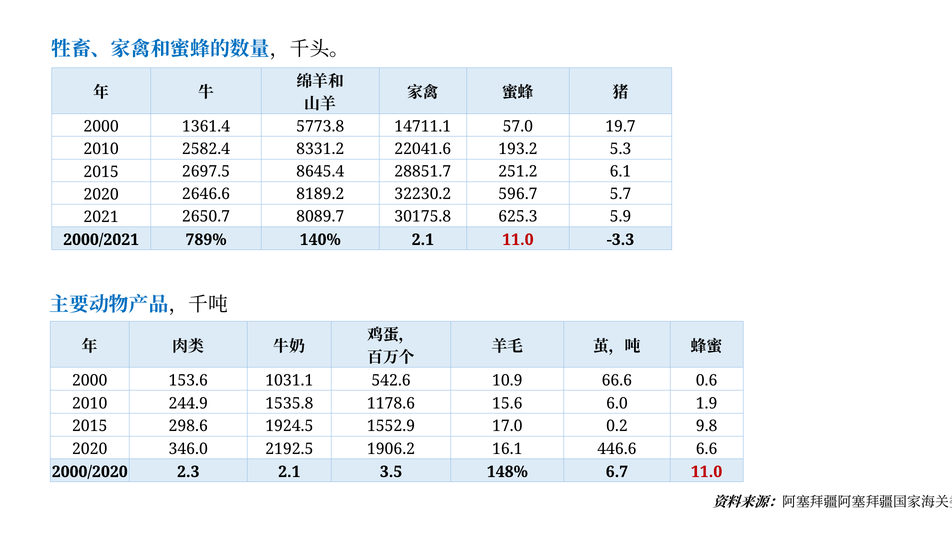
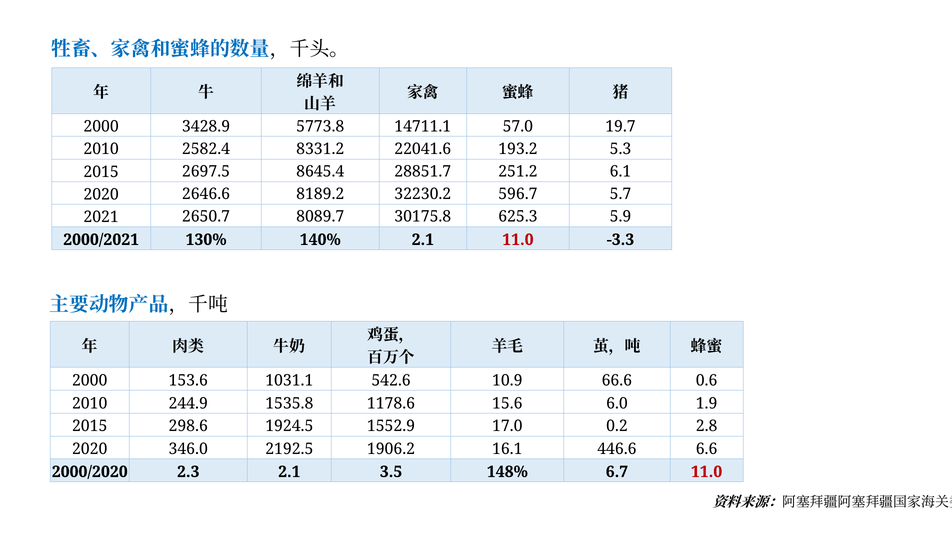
1361.4: 1361.4 -> 3428.9
789%: 789% -> 130%
9.8: 9.8 -> 2.8
